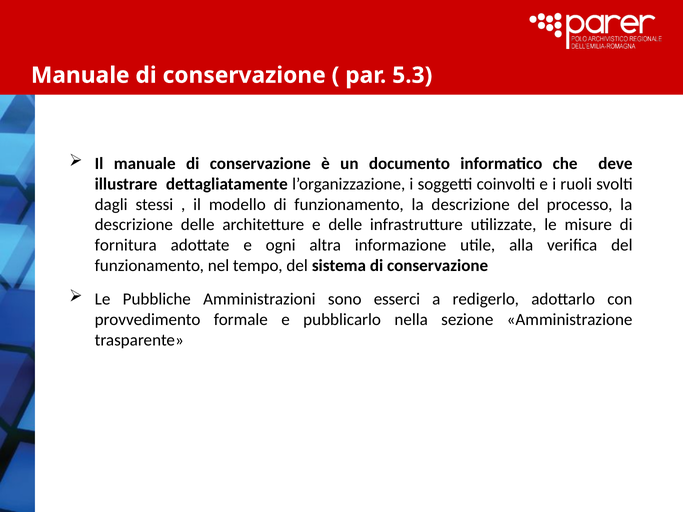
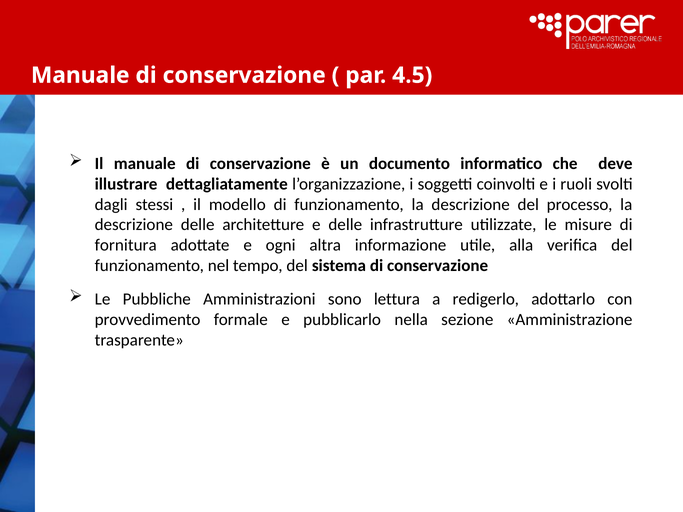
5.3: 5.3 -> 4.5
esserci: esserci -> lettura
